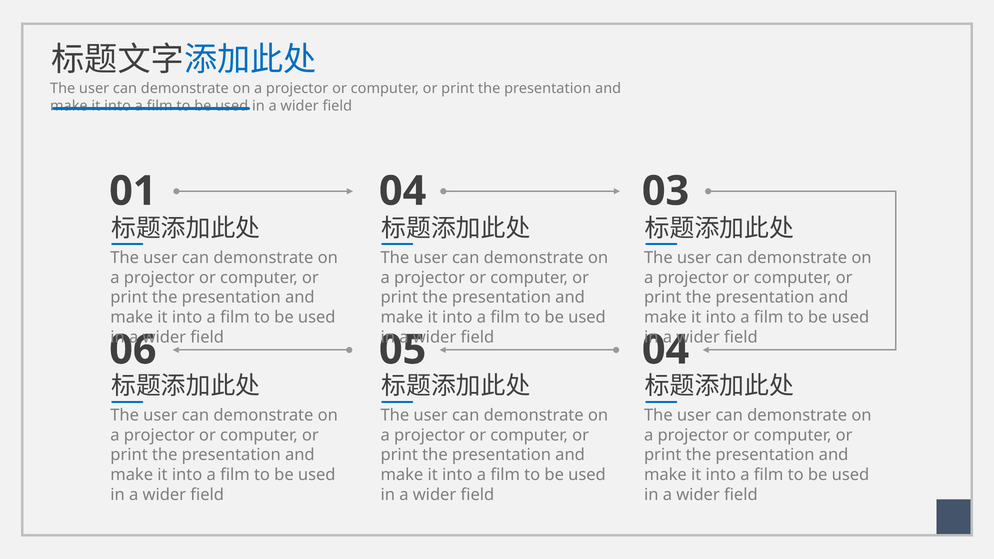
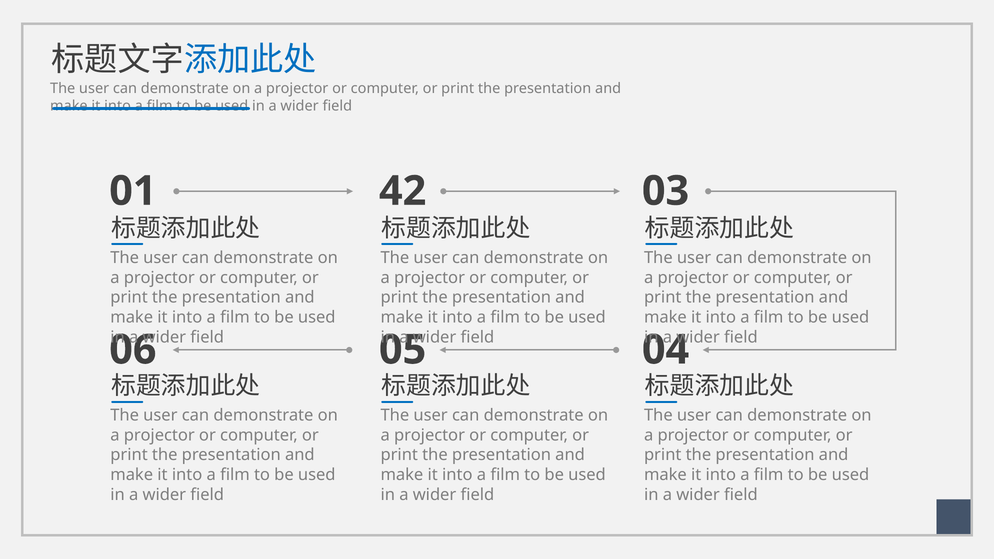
01 04: 04 -> 42
